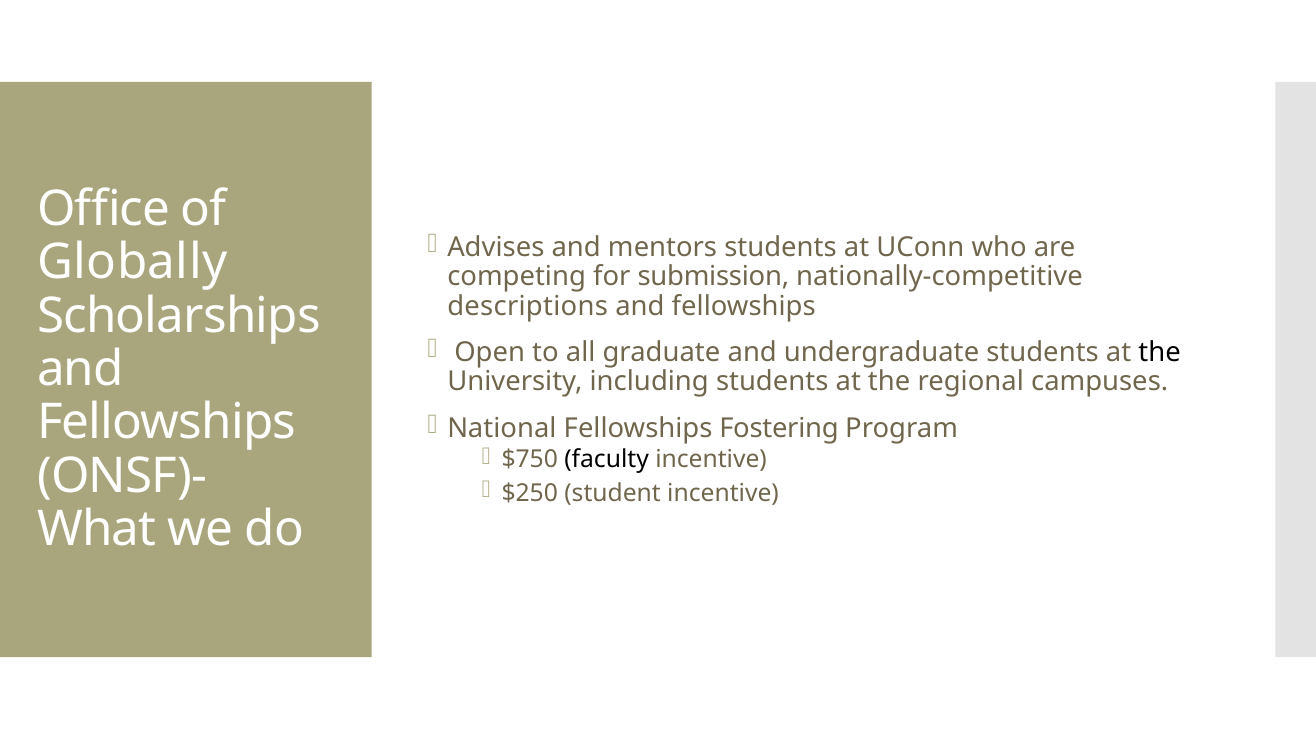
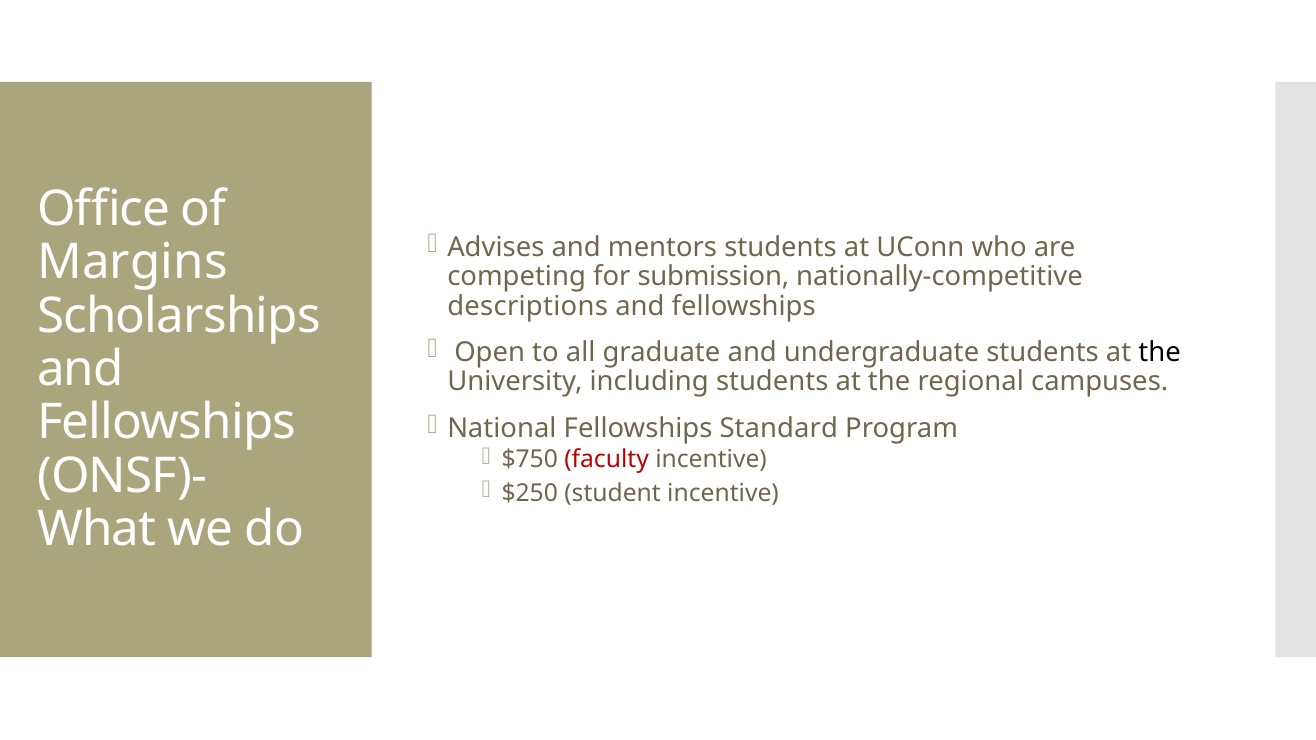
Globally: Globally -> Margins
Fostering: Fostering -> Standard
faculty colour: black -> red
